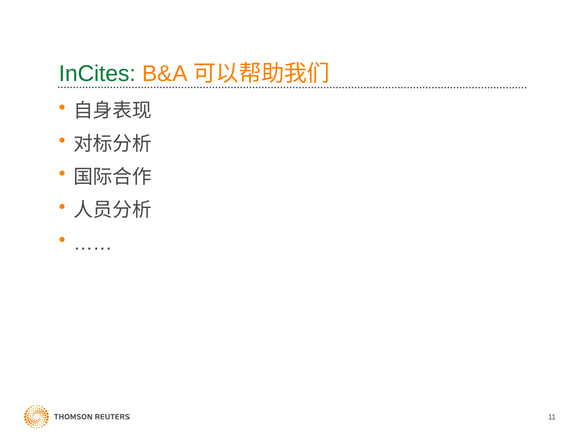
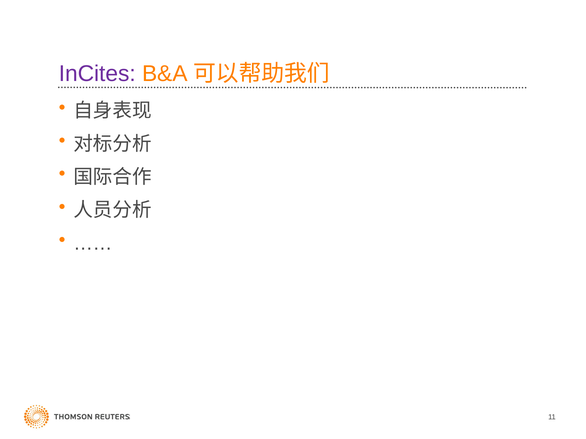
InCites colour: green -> purple
